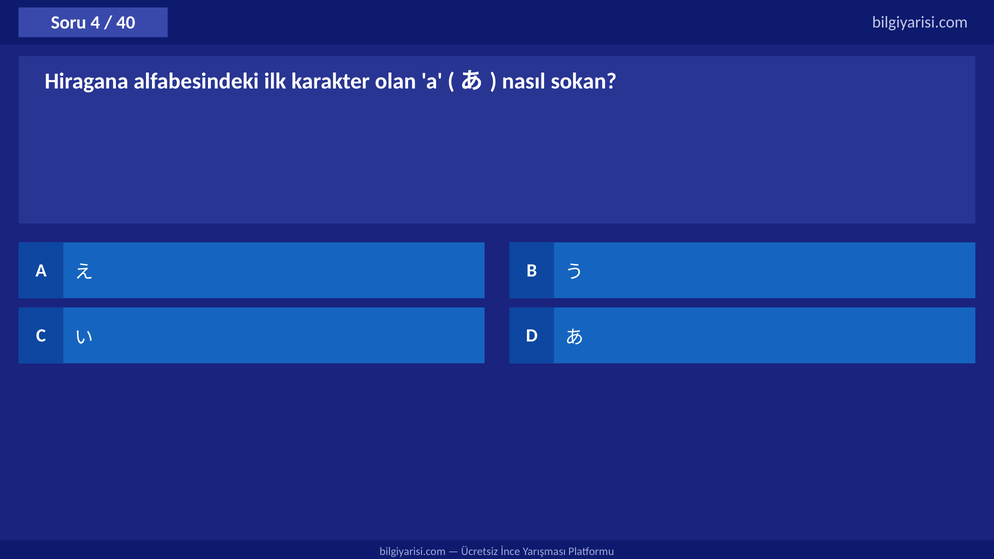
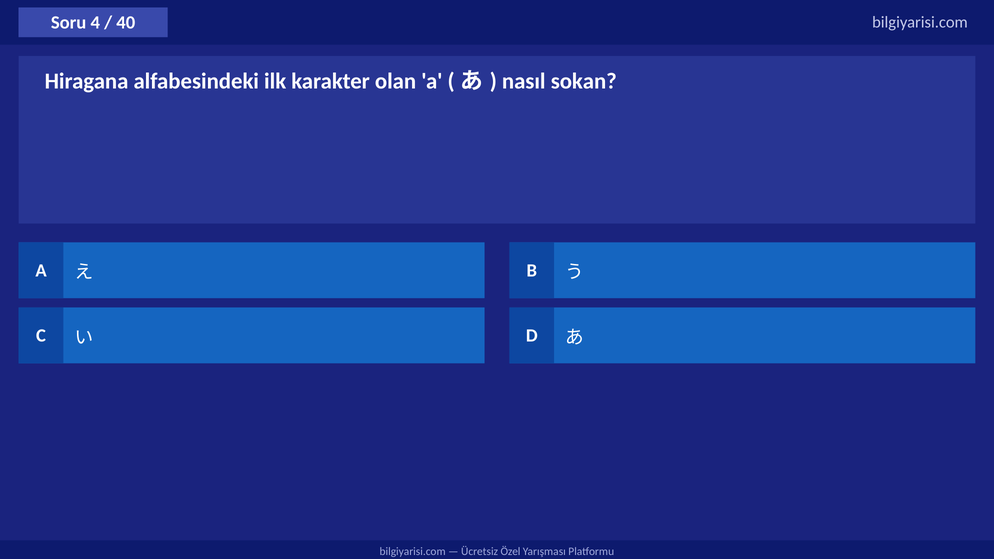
İnce: İnce -> Özel
